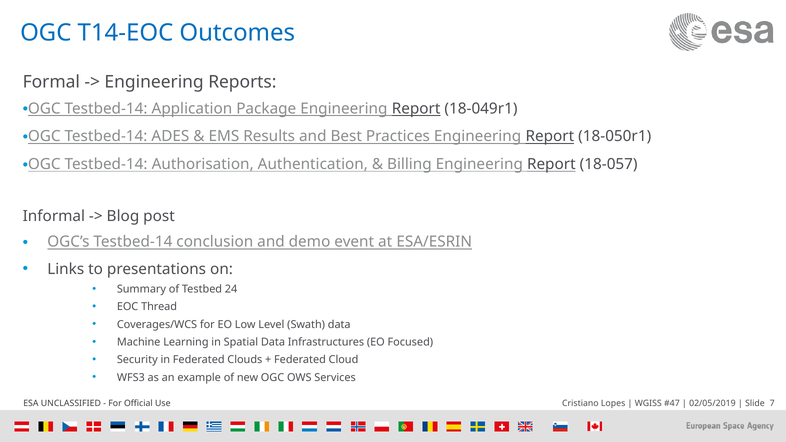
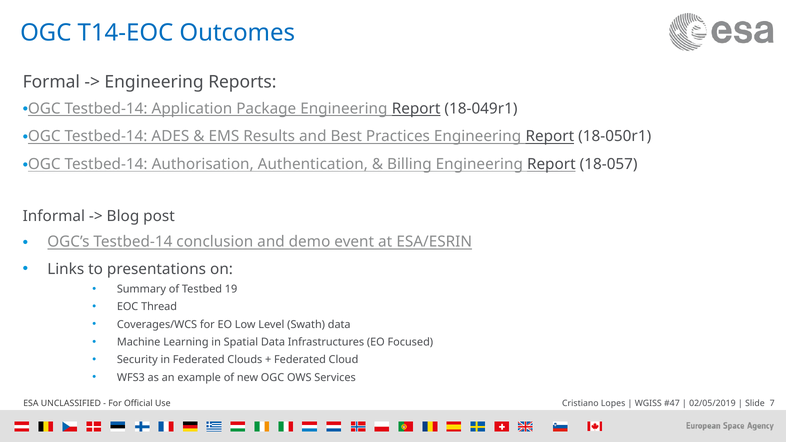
24: 24 -> 19
